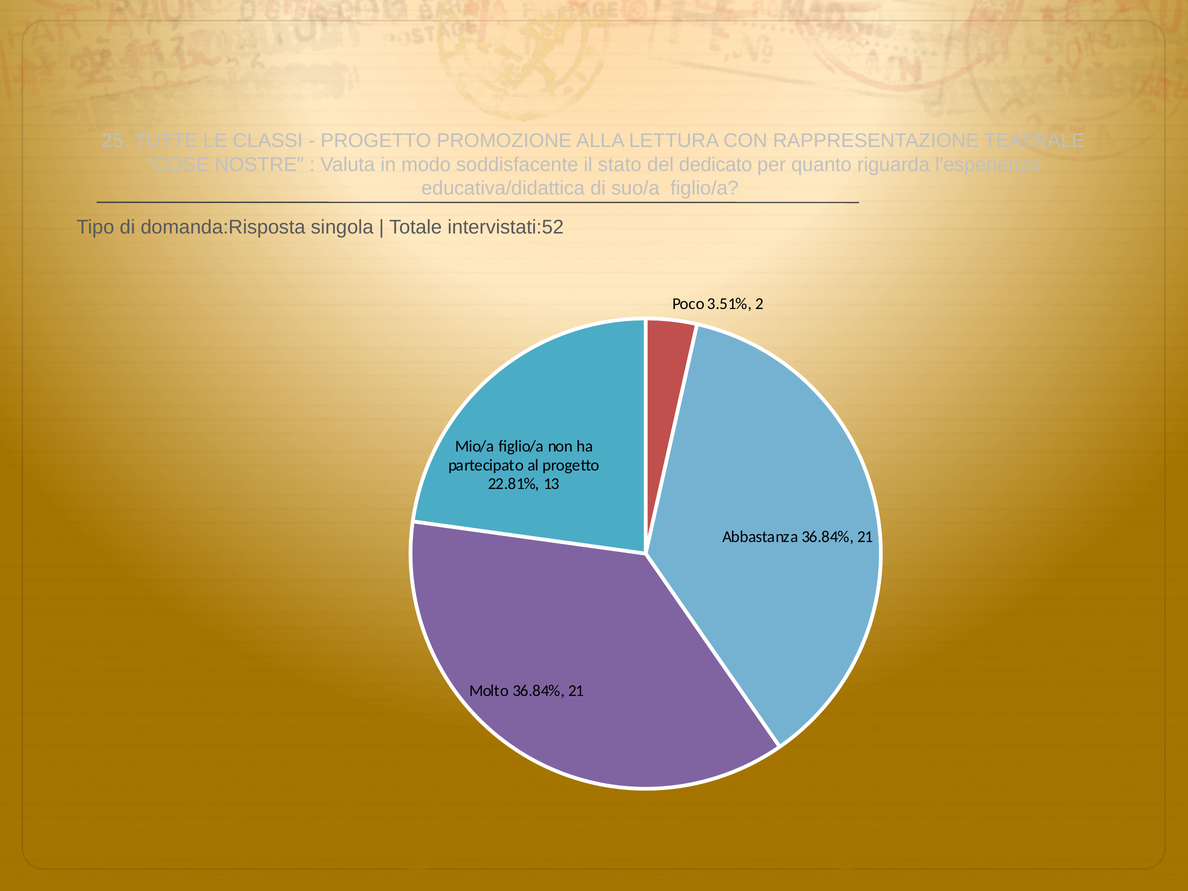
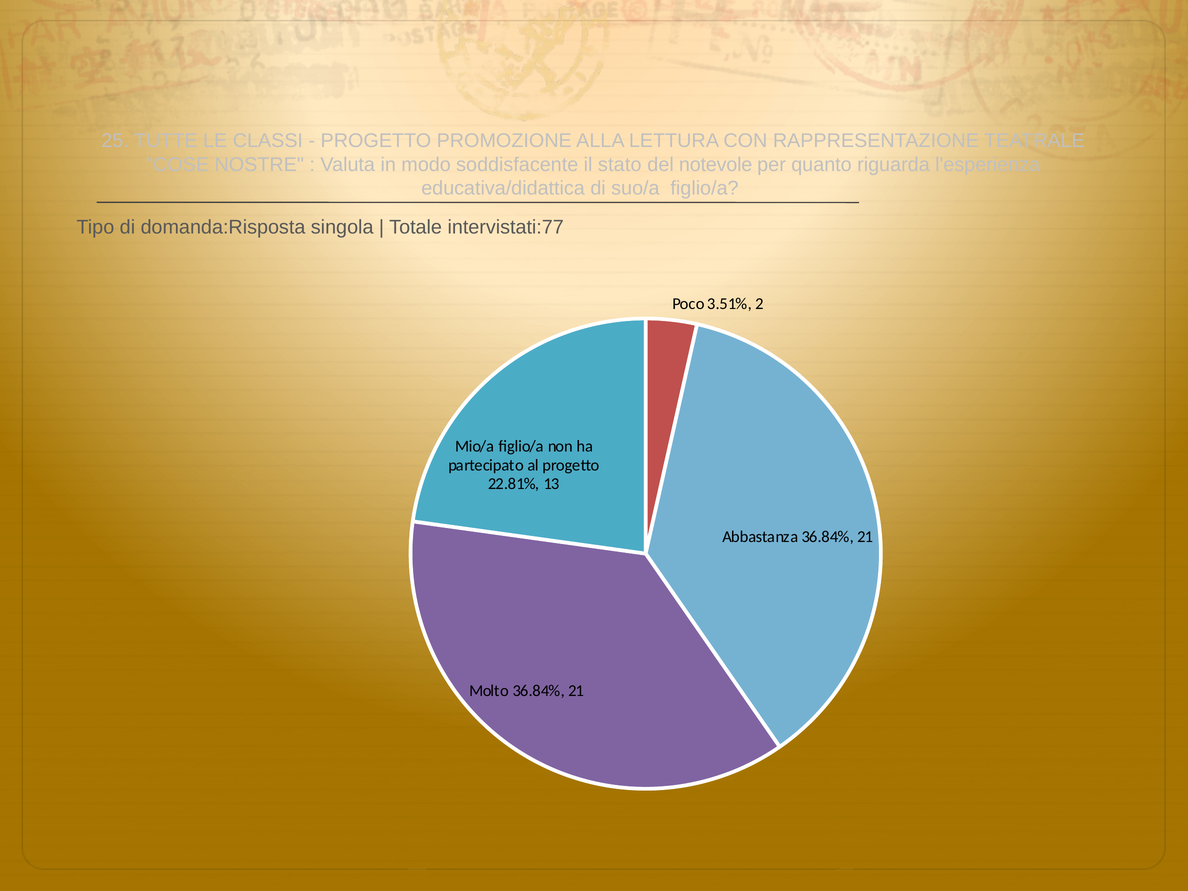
dedicato: dedicato -> notevole
intervistati:52: intervistati:52 -> intervistati:77
